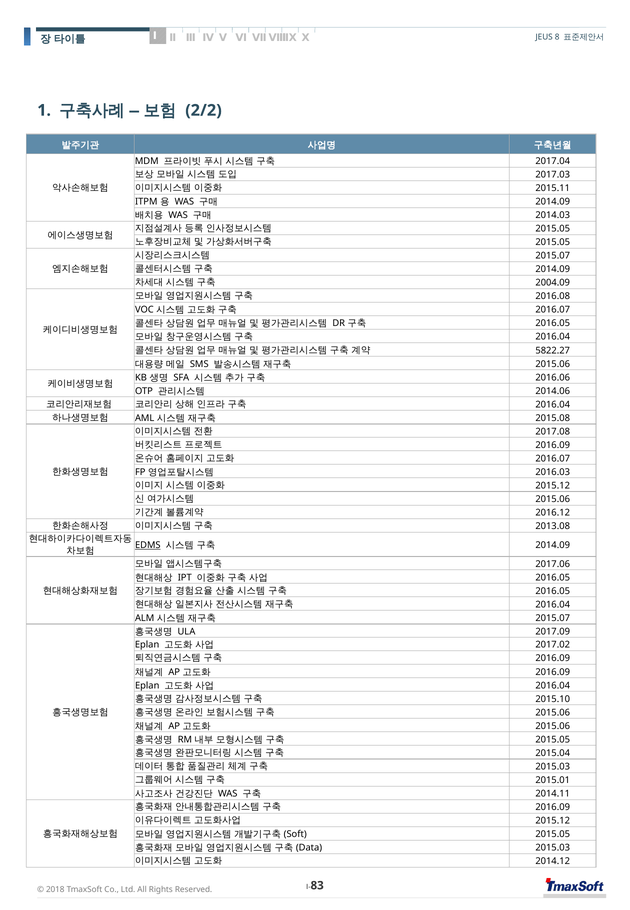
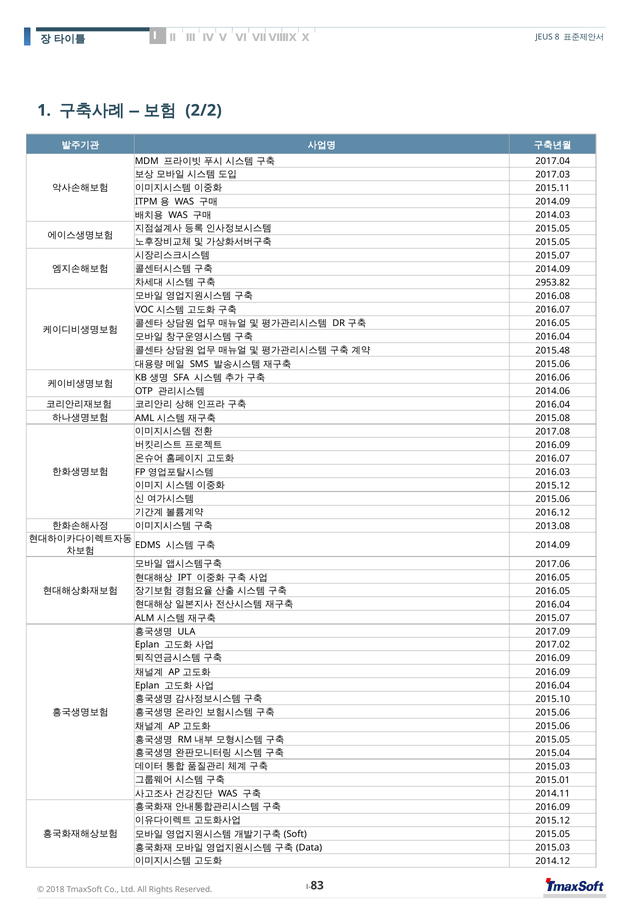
2004.09: 2004.09 -> 2953.82
5822.27: 5822.27 -> 2015.48
EDMS underline: present -> none
